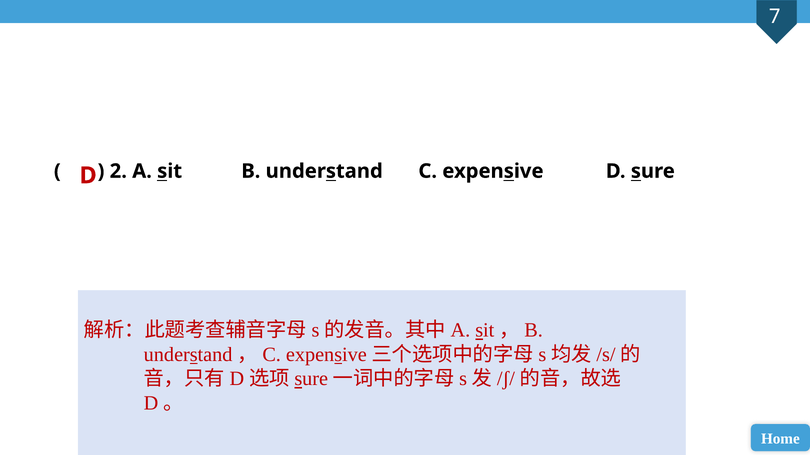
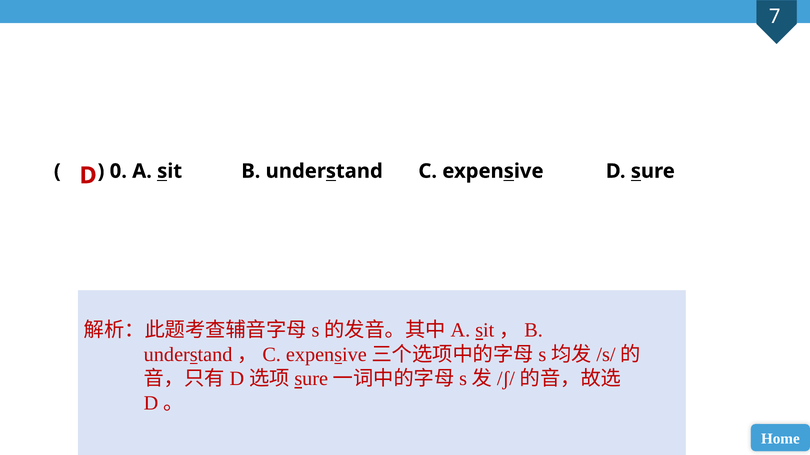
2: 2 -> 0
